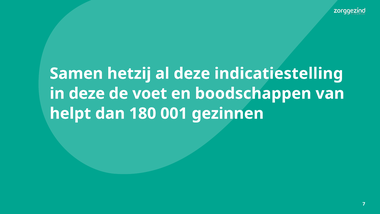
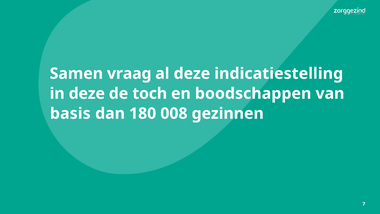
hetzij: hetzij -> vraag
voet: voet -> toch
helpt: helpt -> basis
001: 001 -> 008
